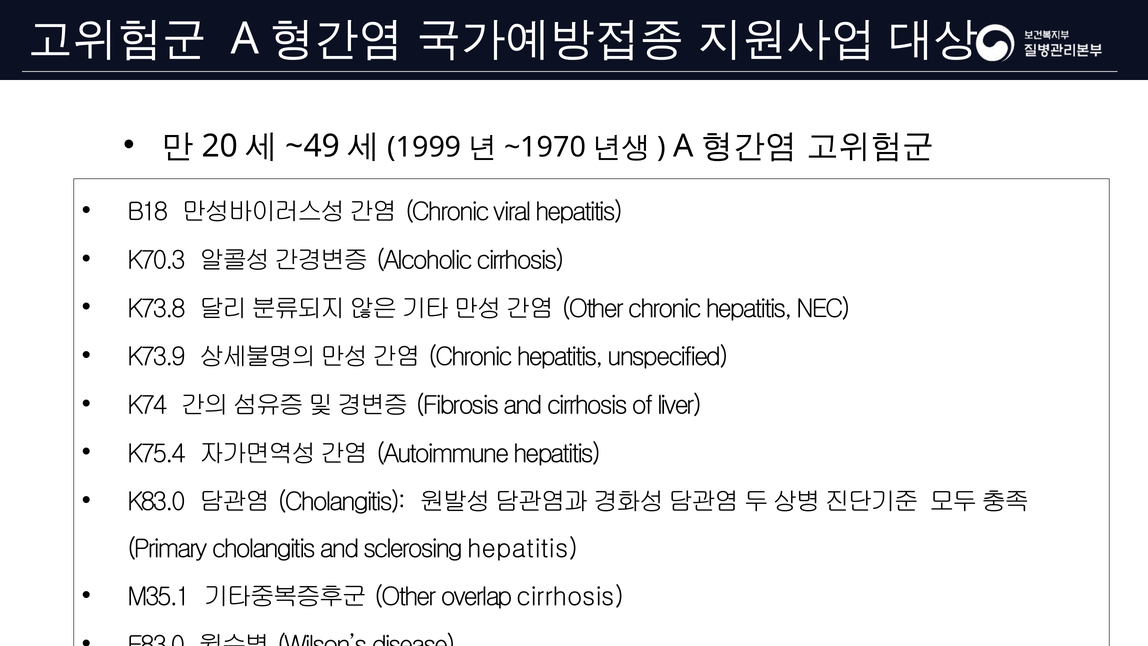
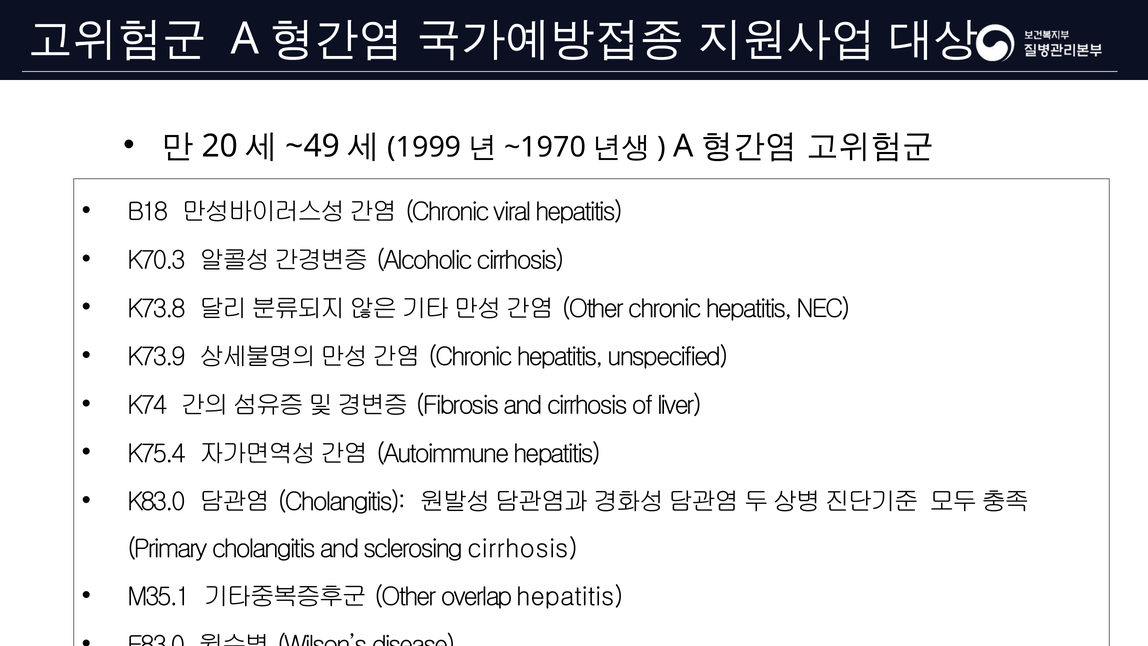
sclerosing hepatitis: hepatitis -> cirrhosis
overlap cirrhosis: cirrhosis -> hepatitis
